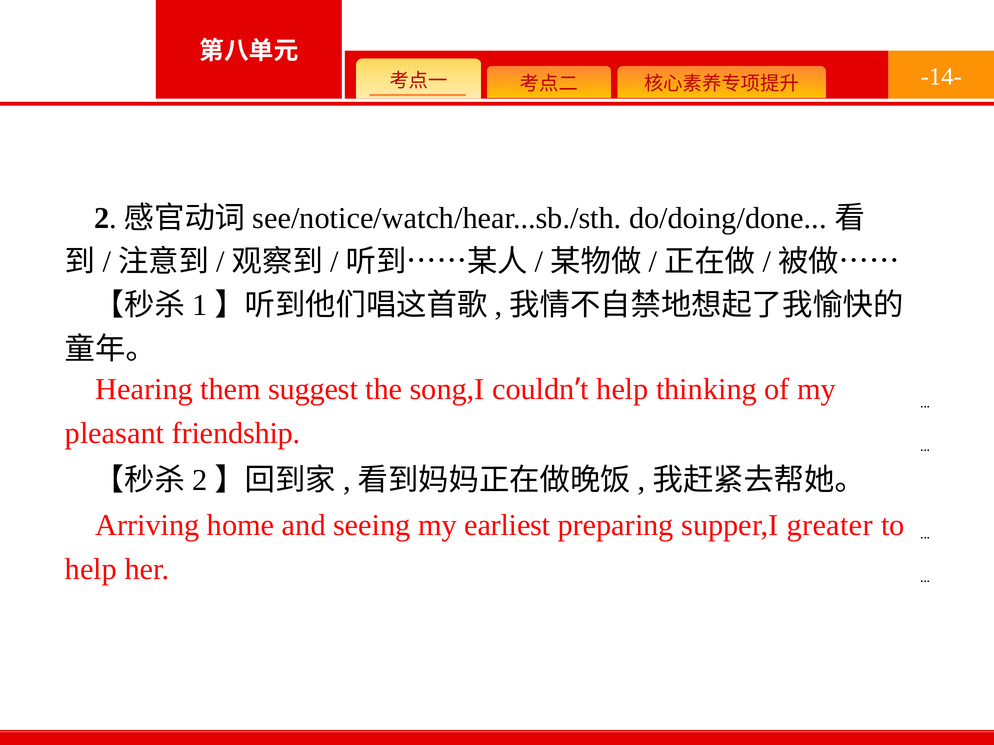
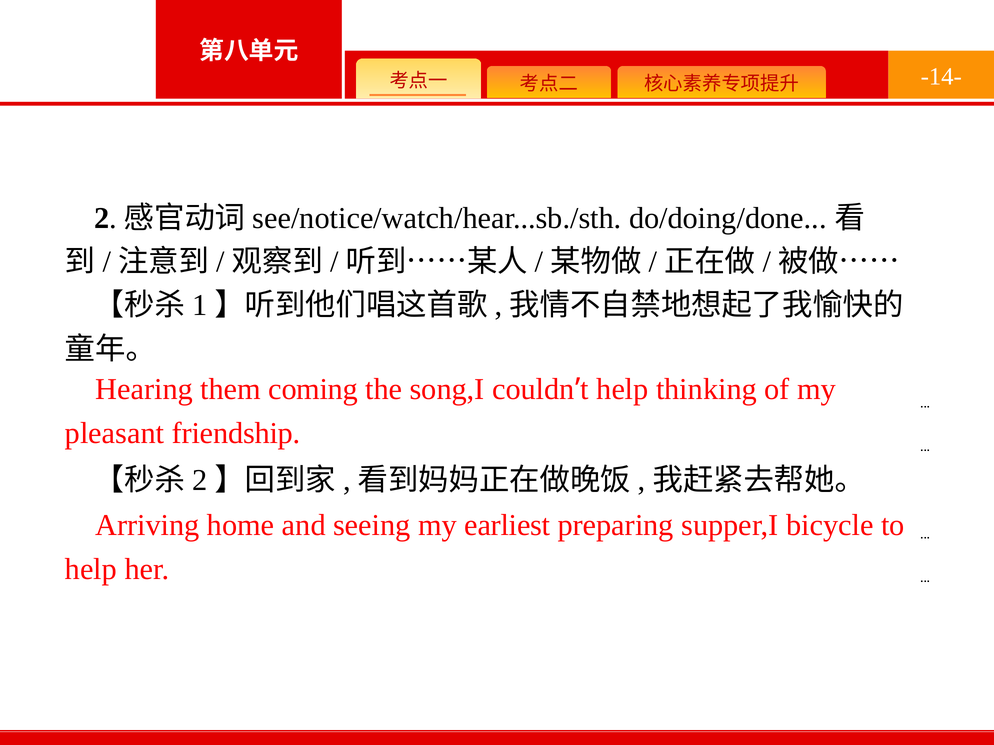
suggest: suggest -> coming
greater: greater -> bicycle
